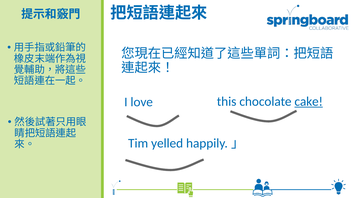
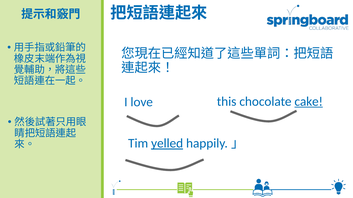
yelled underline: none -> present
